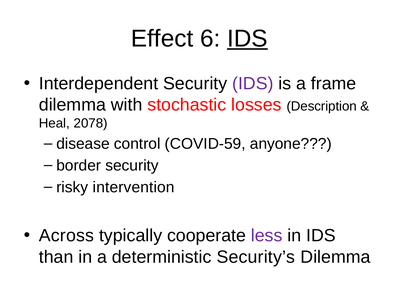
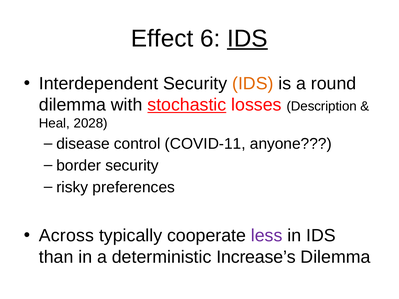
IDS at (253, 84) colour: purple -> orange
frame: frame -> round
stochastic underline: none -> present
2078: 2078 -> 2028
COVID-59: COVID-59 -> COVID-11
intervention: intervention -> preferences
Security’s: Security’s -> Increase’s
